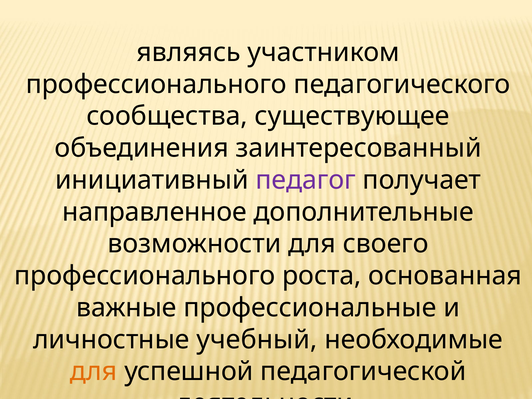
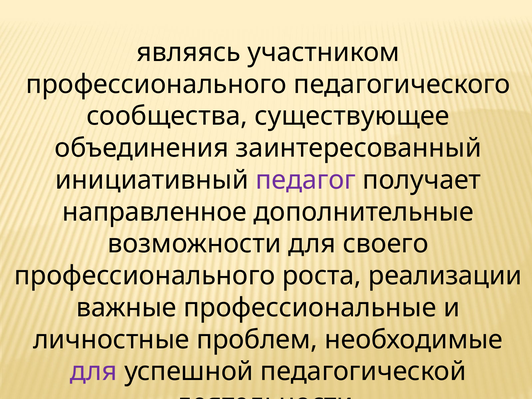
основанная: основанная -> реализации
учебный: учебный -> проблем
для at (93, 372) colour: orange -> purple
